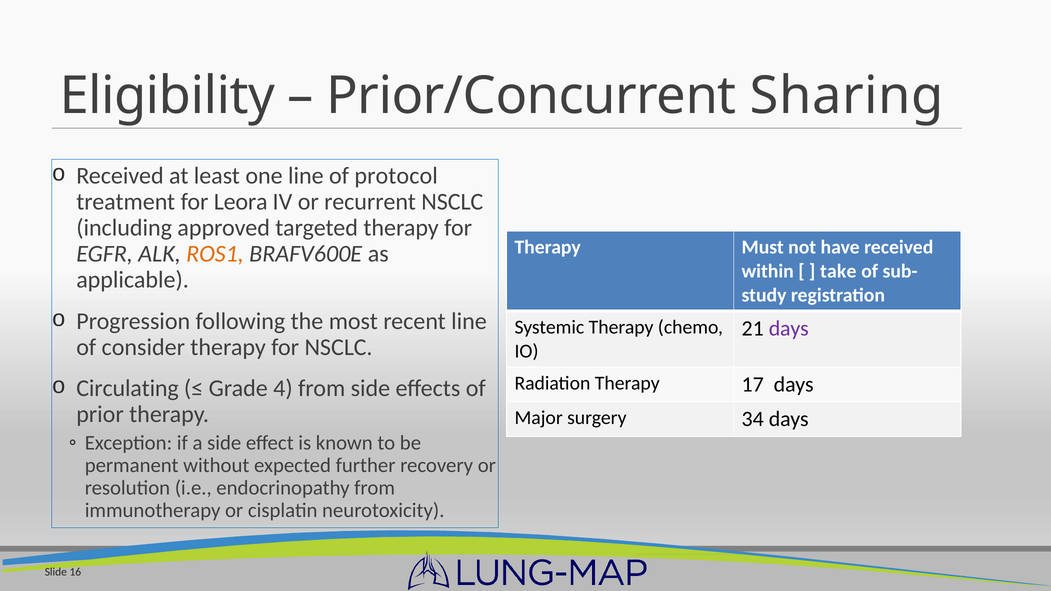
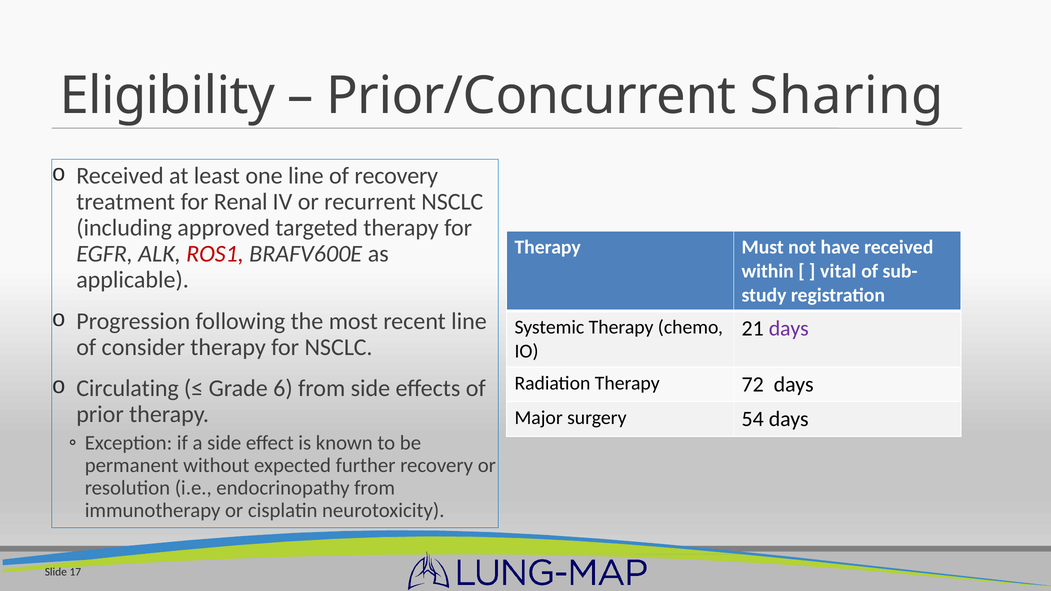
of protocol: protocol -> recovery
Leora: Leora -> Renal
ROS1 colour: orange -> red
take: take -> vital
17: 17 -> 72
4: 4 -> 6
34: 34 -> 54
16: 16 -> 17
